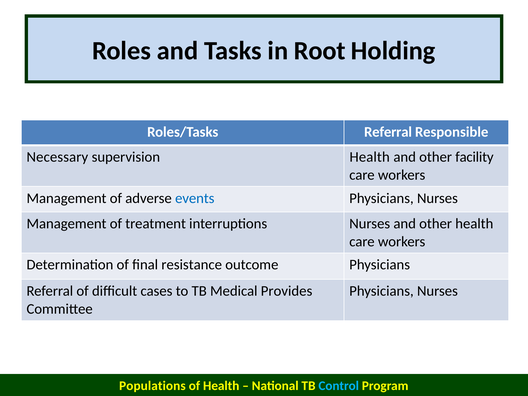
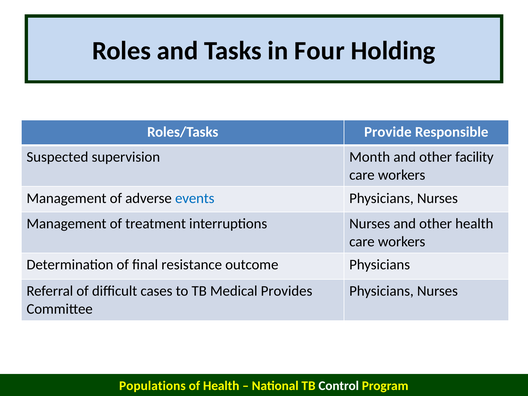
Root: Root -> Four
Roles/Tasks Referral: Referral -> Provide
Necessary: Necessary -> Suspected
supervision Health: Health -> Month
Control colour: light blue -> white
